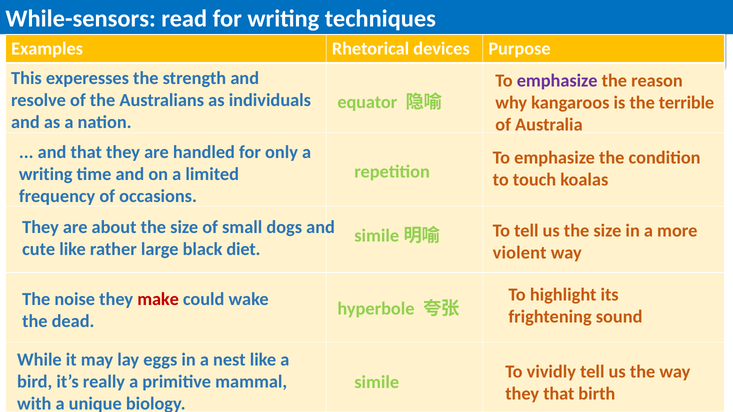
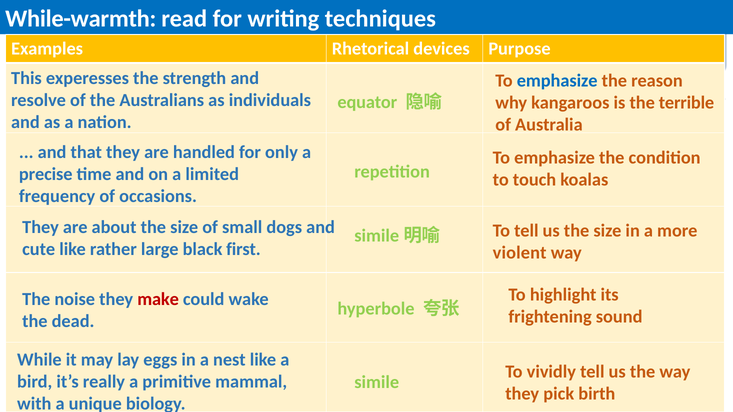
While-sensors: While-sensors -> While-warmth
emphasize at (557, 81) colour: purple -> blue
writing at (46, 174): writing -> precise
diet: diet -> first
they that: that -> pick
